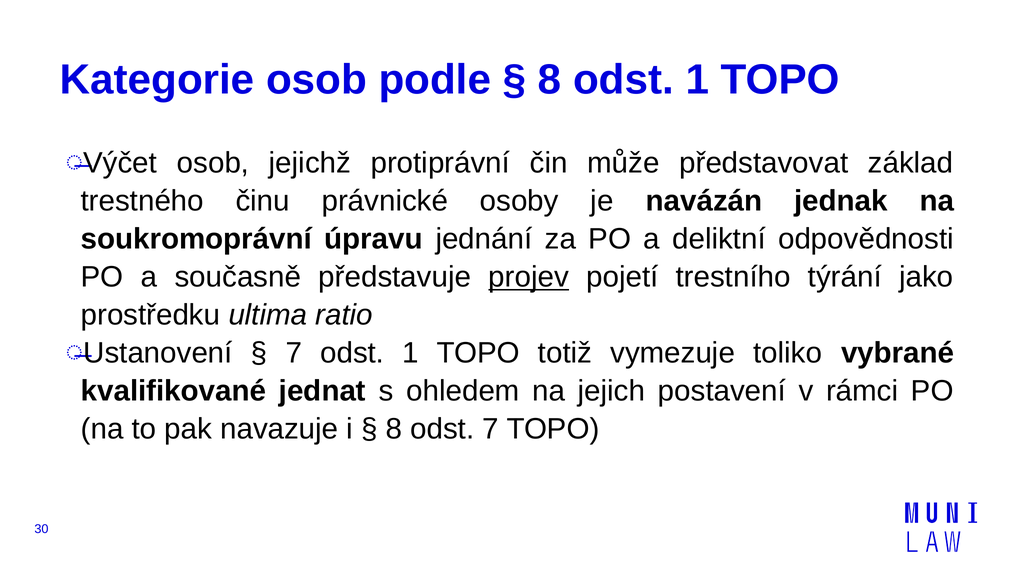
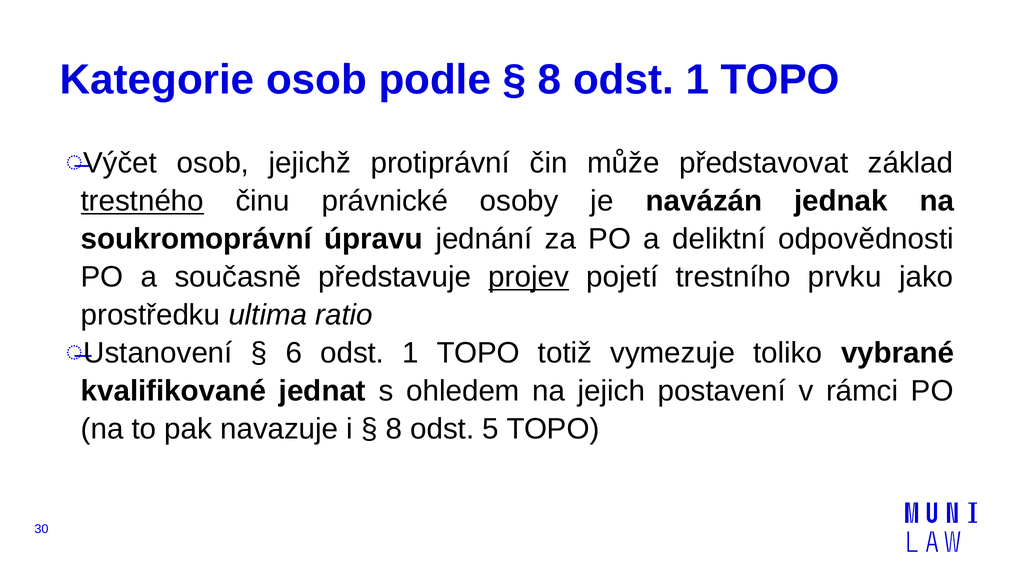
trestného underline: none -> present
týrání: týrání -> prvku
7 at (294, 353): 7 -> 6
odst 7: 7 -> 5
